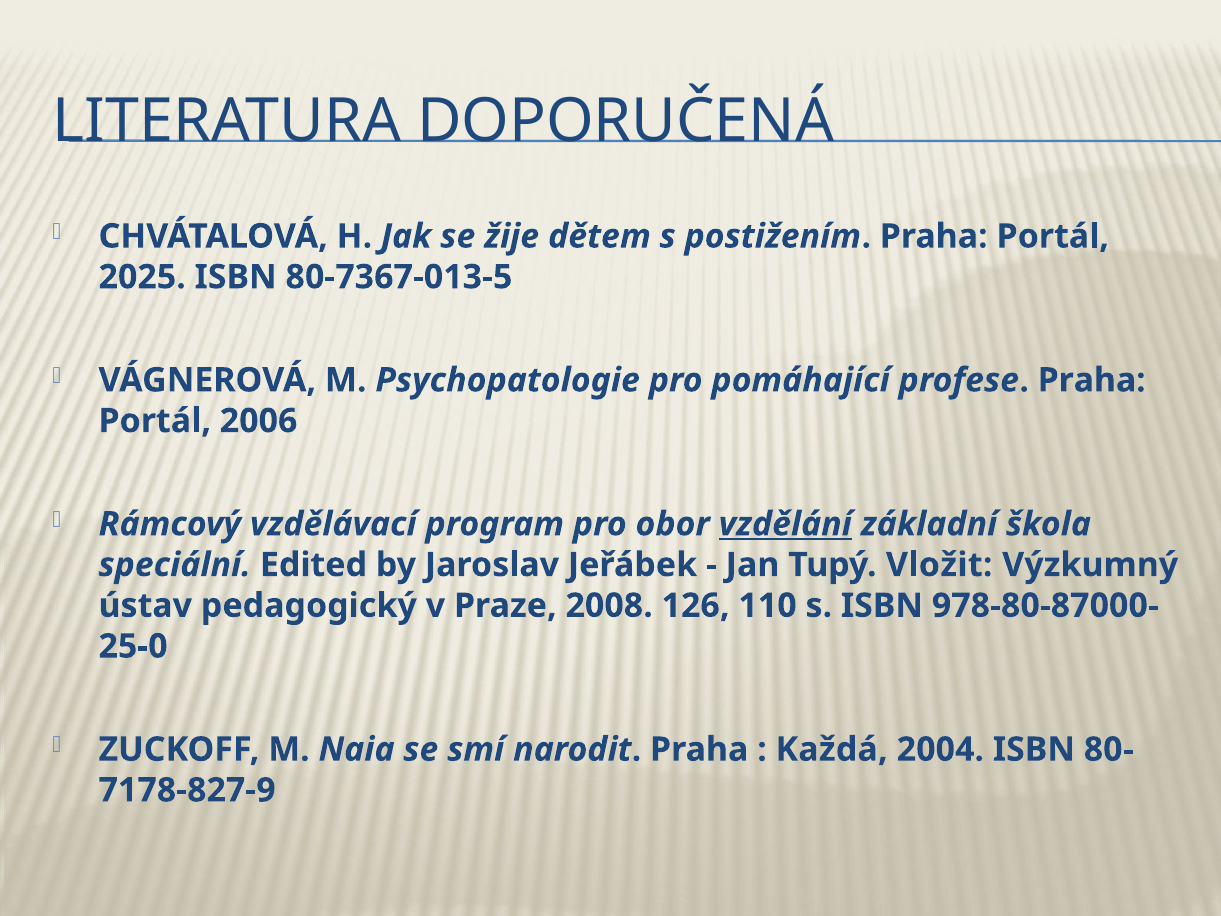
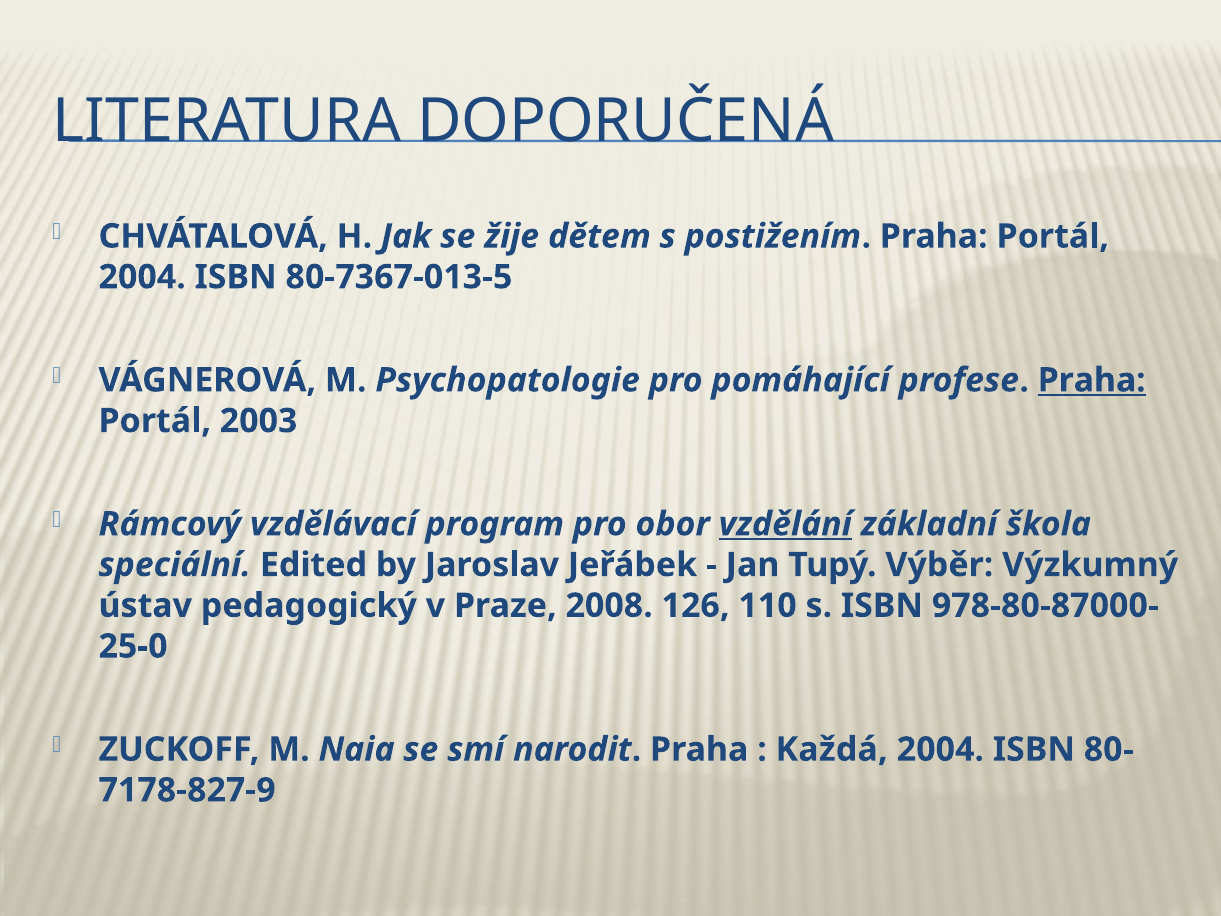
2025 at (142, 277): 2025 -> 2004
Praha at (1092, 380) underline: none -> present
2006: 2006 -> 2003
Vložit: Vložit -> Výběr
